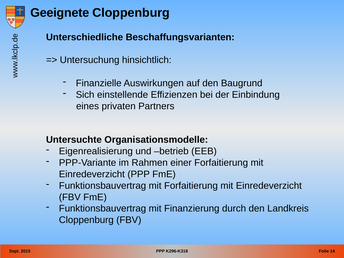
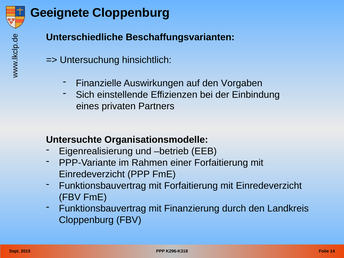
Baugrund: Baugrund -> Vorgaben
